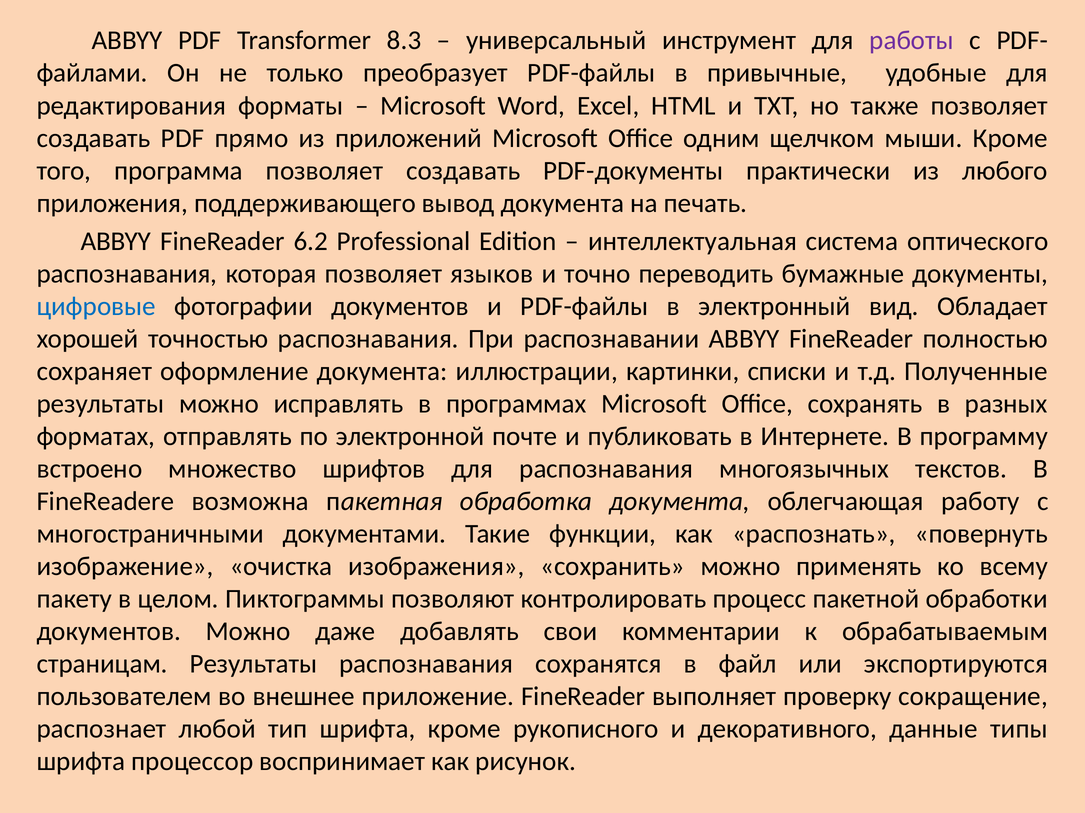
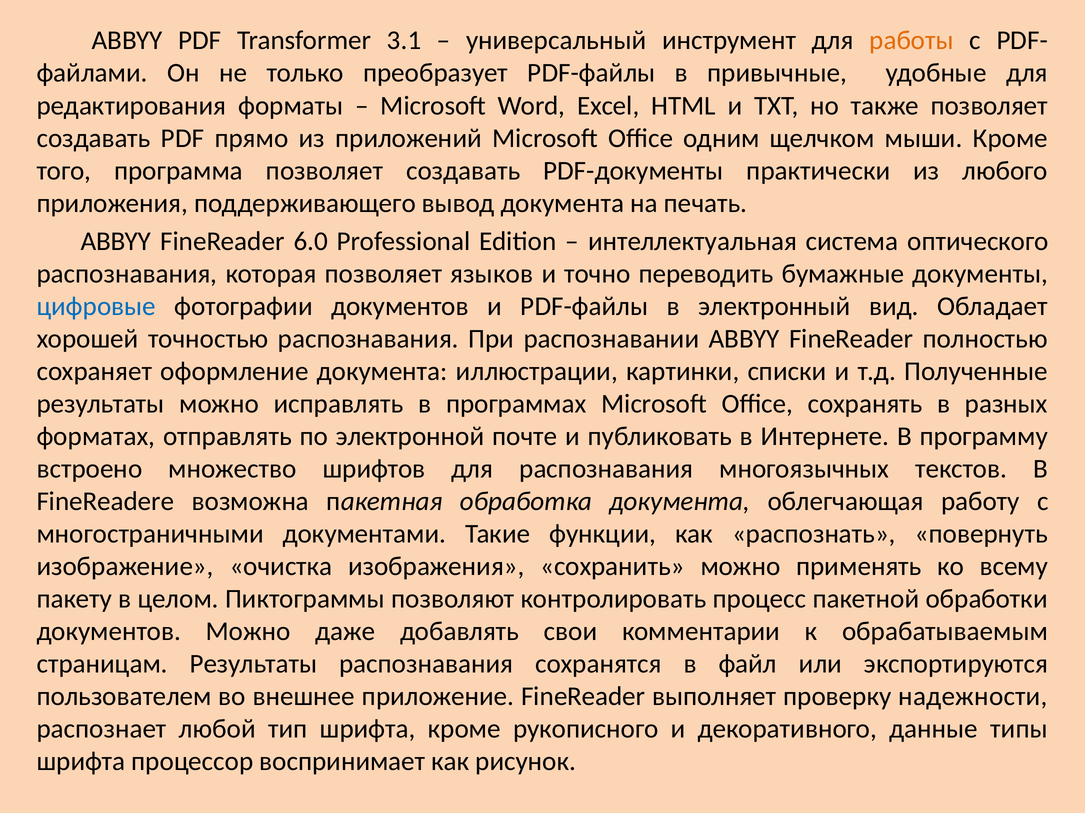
8.3: 8.3 -> 3.1
работы colour: purple -> orange
6.2: 6.2 -> 6.0
сокращение: сокращение -> надежности
